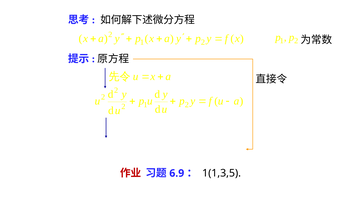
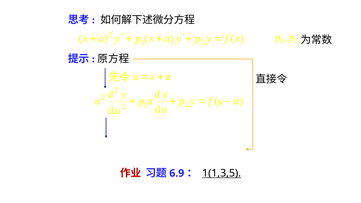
1(1,3,5 underline: none -> present
